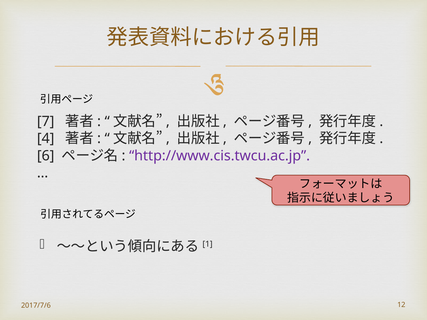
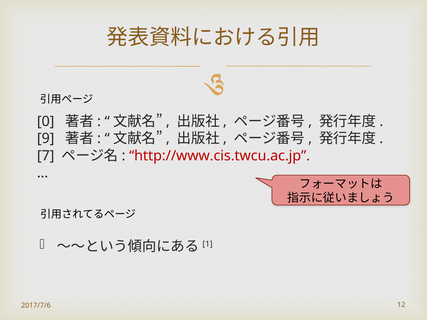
7: 7 -> 0
4: 4 -> 9
6: 6 -> 7
http://www.cis.twcu.ac.jp colour: purple -> red
